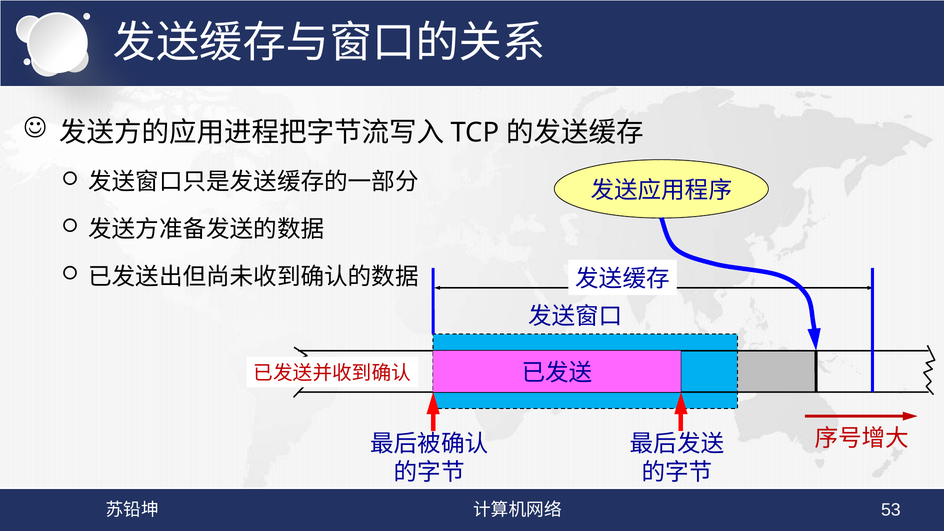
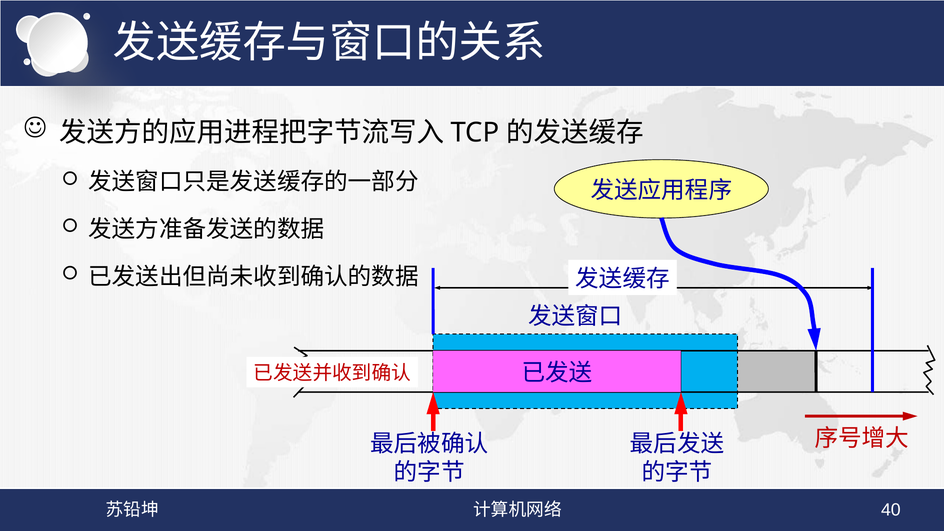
53: 53 -> 40
